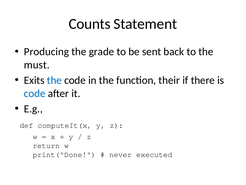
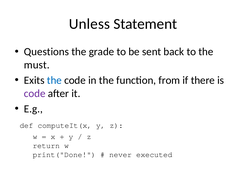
Counts: Counts -> Unless
Producing: Producing -> Questions
their: their -> from
code at (35, 93) colour: blue -> purple
